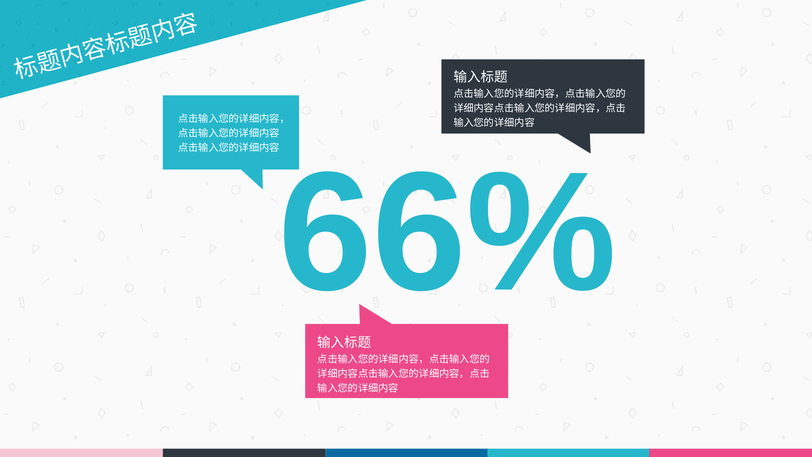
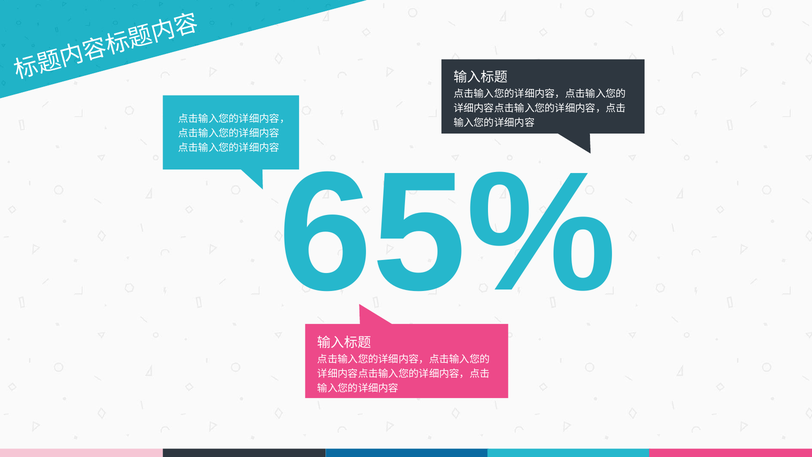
66%: 66% -> 65%
